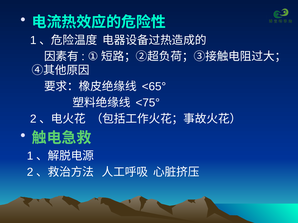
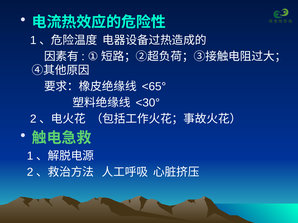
<75°: <75° -> <30°
